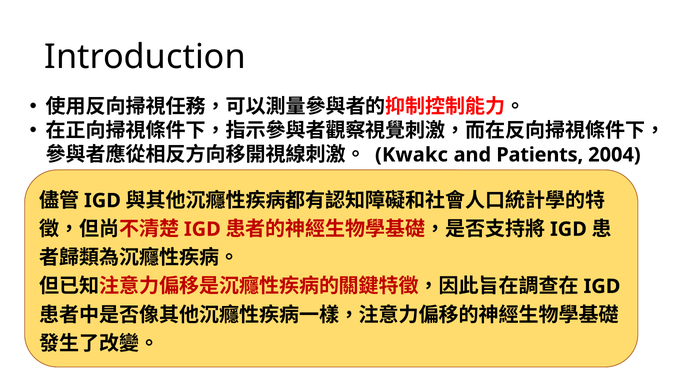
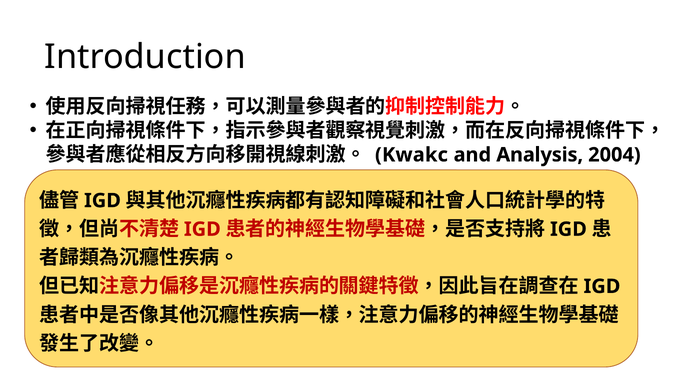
Patients: Patients -> Analysis
